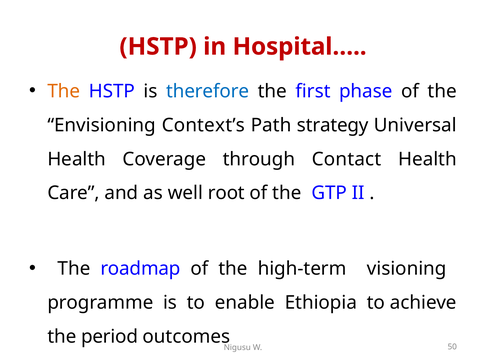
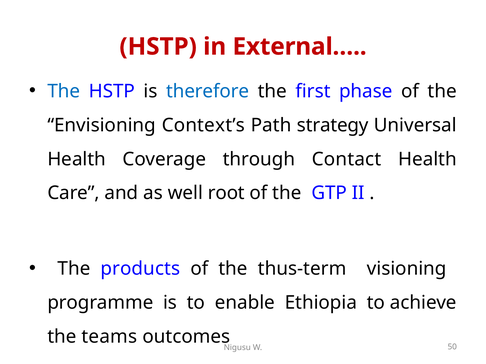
Hospital…: Hospital… -> External…
The at (64, 91) colour: orange -> blue
roadmap: roadmap -> products
high-term: high-term -> thus-term
period: period -> teams
